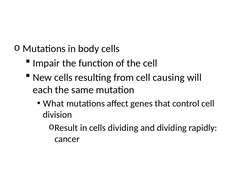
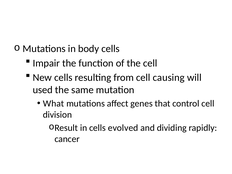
each: each -> used
cells dividing: dividing -> evolved
